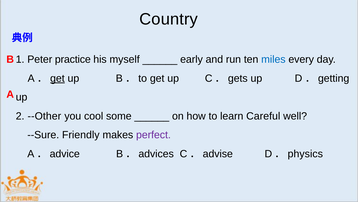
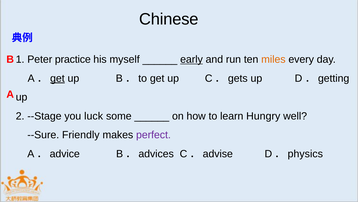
Country: Country -> Chinese
early underline: none -> present
miles colour: blue -> orange
--Other: --Other -> --Stage
cool: cool -> luck
Careful: Careful -> Hungry
